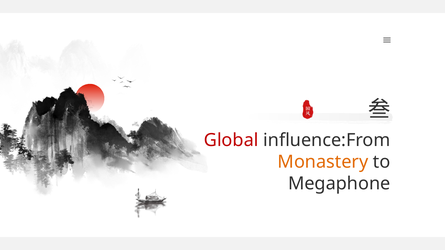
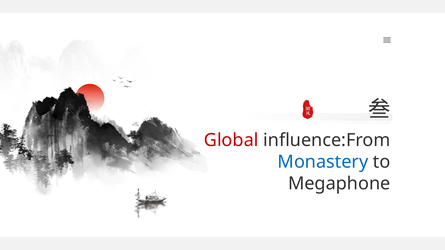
Monastery colour: orange -> blue
